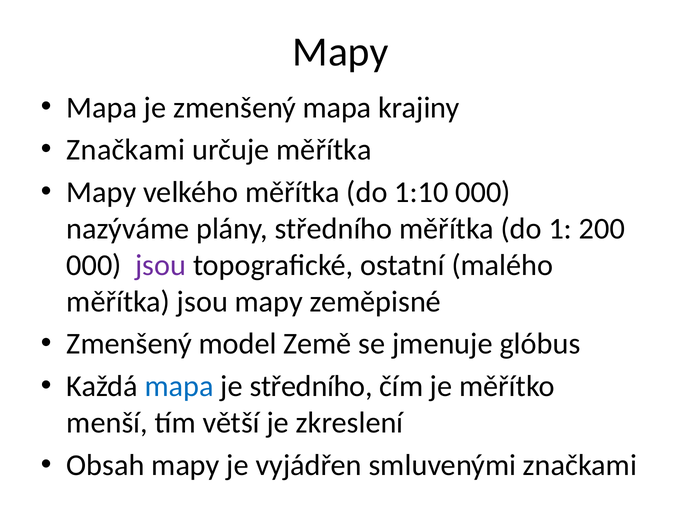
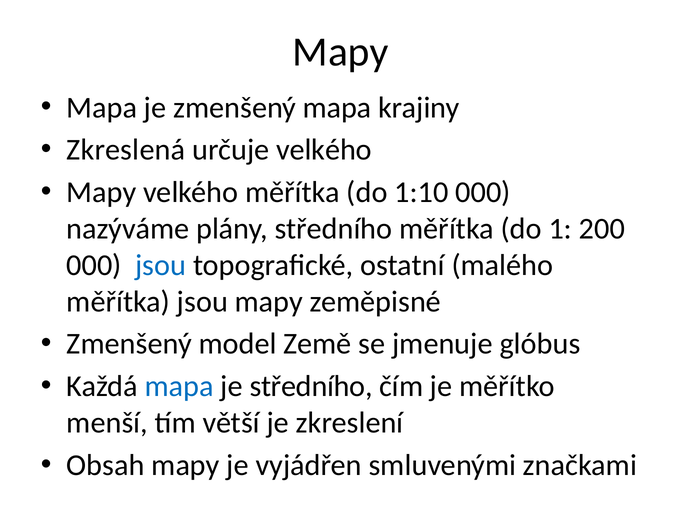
Značkami at (126, 150): Značkami -> Zkreslená
určuje měřítka: měřítka -> velkého
jsou at (161, 265) colour: purple -> blue
